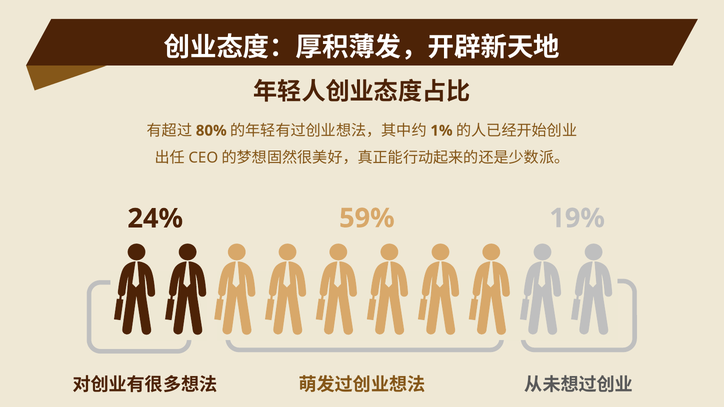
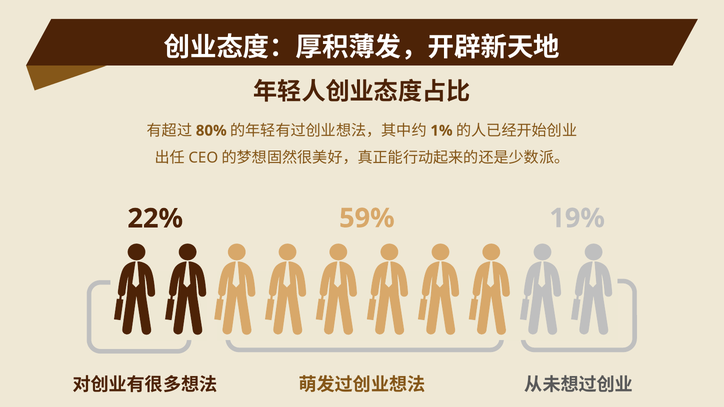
24%: 24% -> 22%
